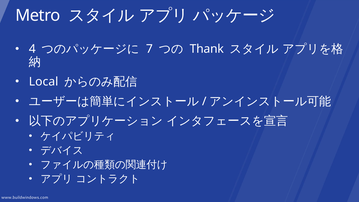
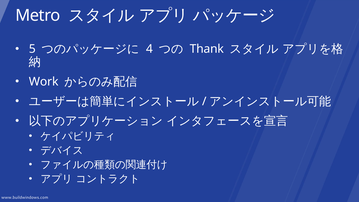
4: 4 -> 5
7: 7 -> 4
Local: Local -> Work
